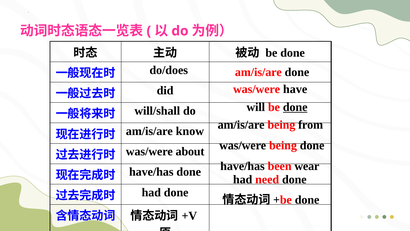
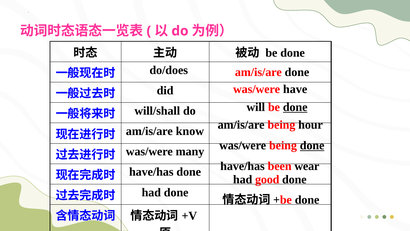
from: from -> hour
done at (312, 145) underline: none -> present
about: about -> many
need: need -> good
